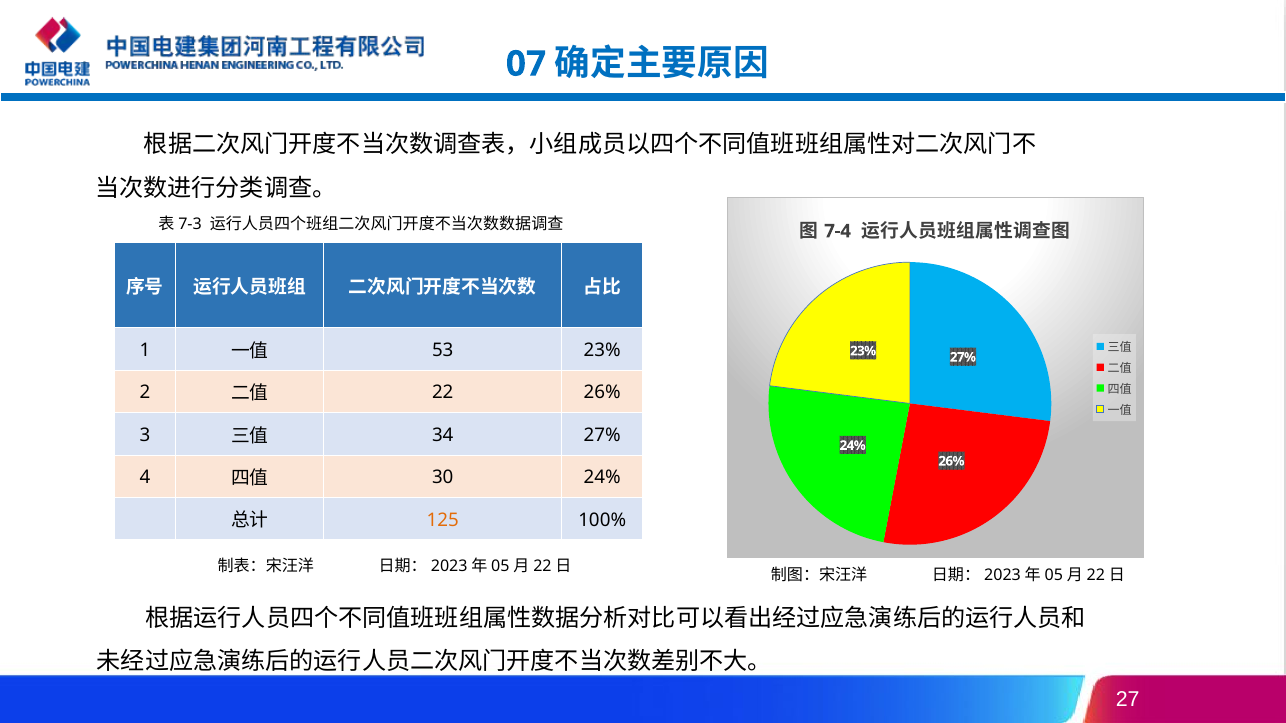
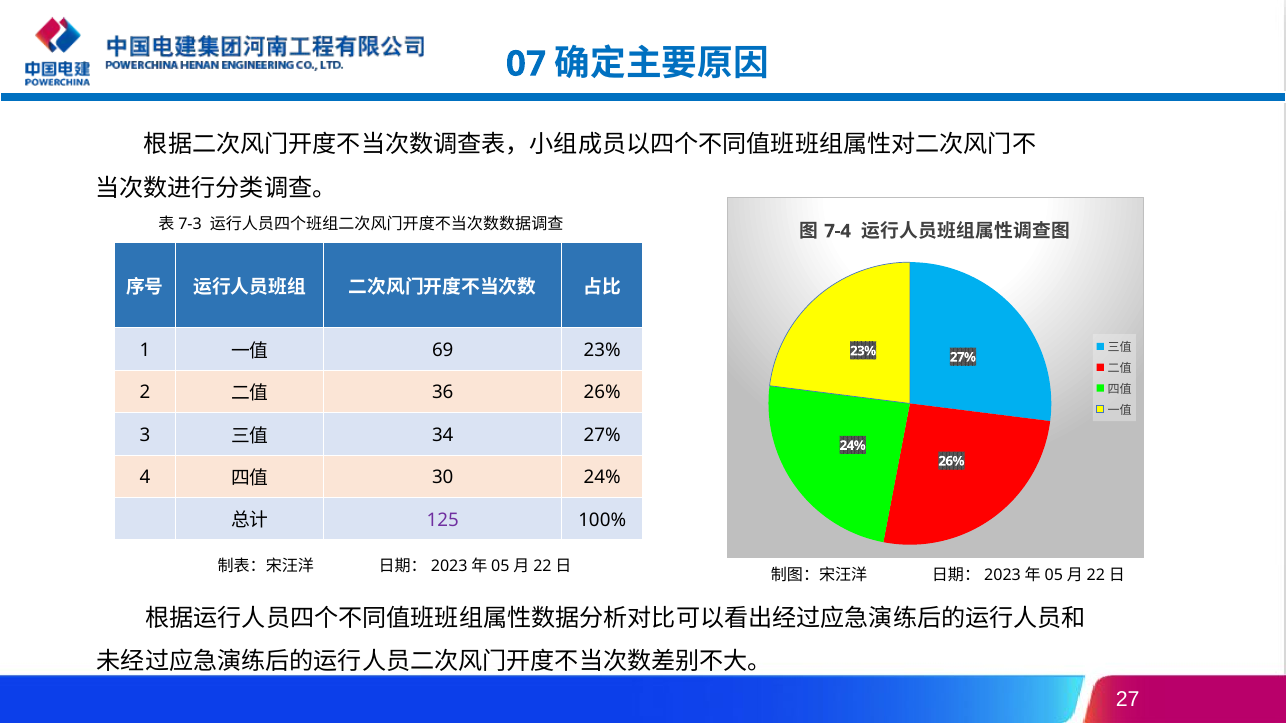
53: 53 -> 69
22: 22 -> 36
125 colour: orange -> purple
